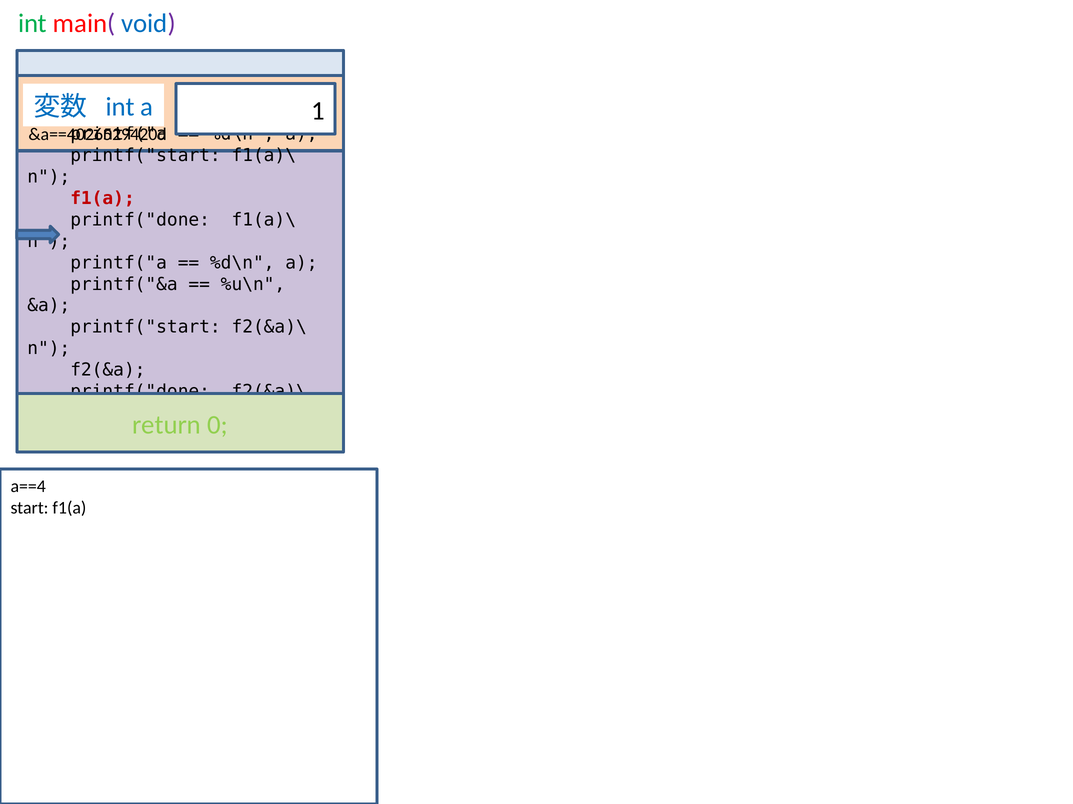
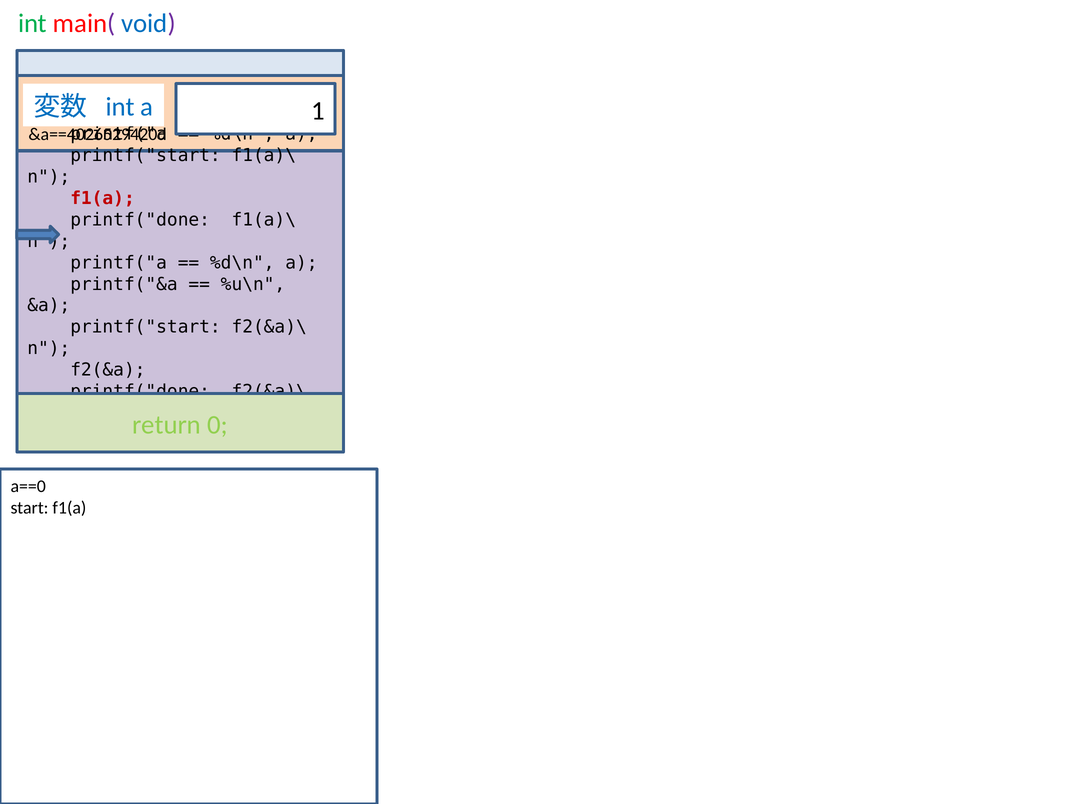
a==4: a==4 -> a==0
